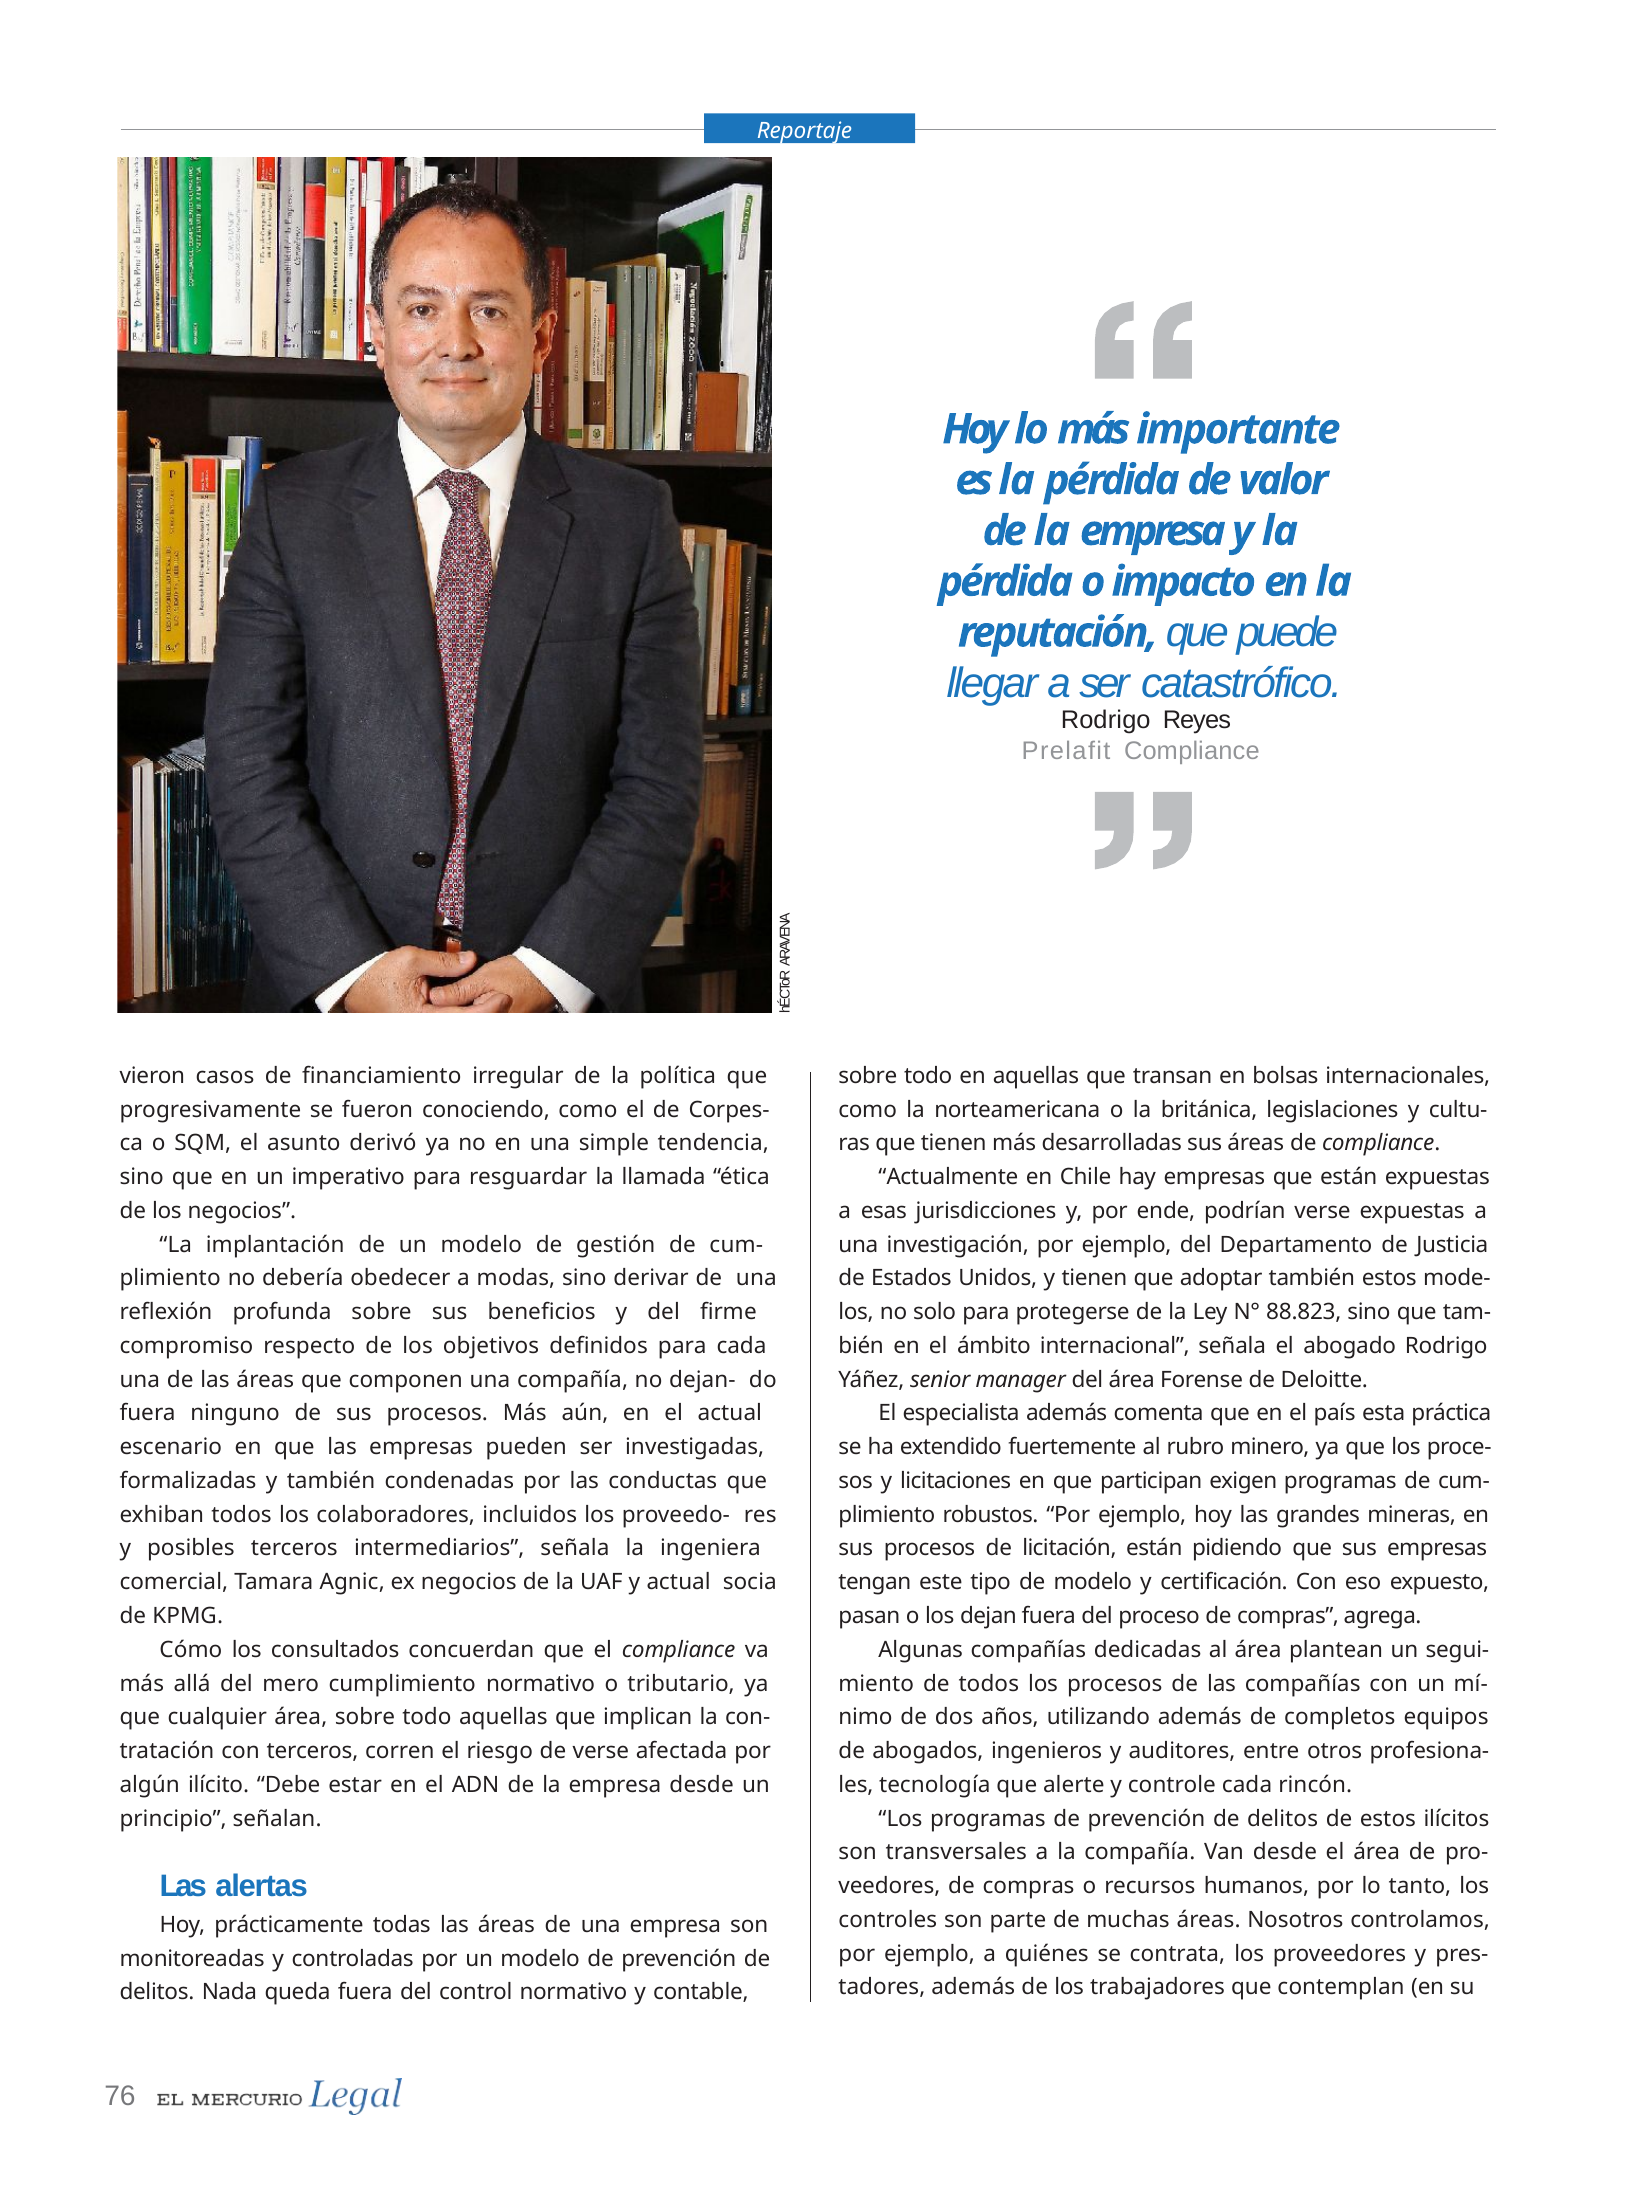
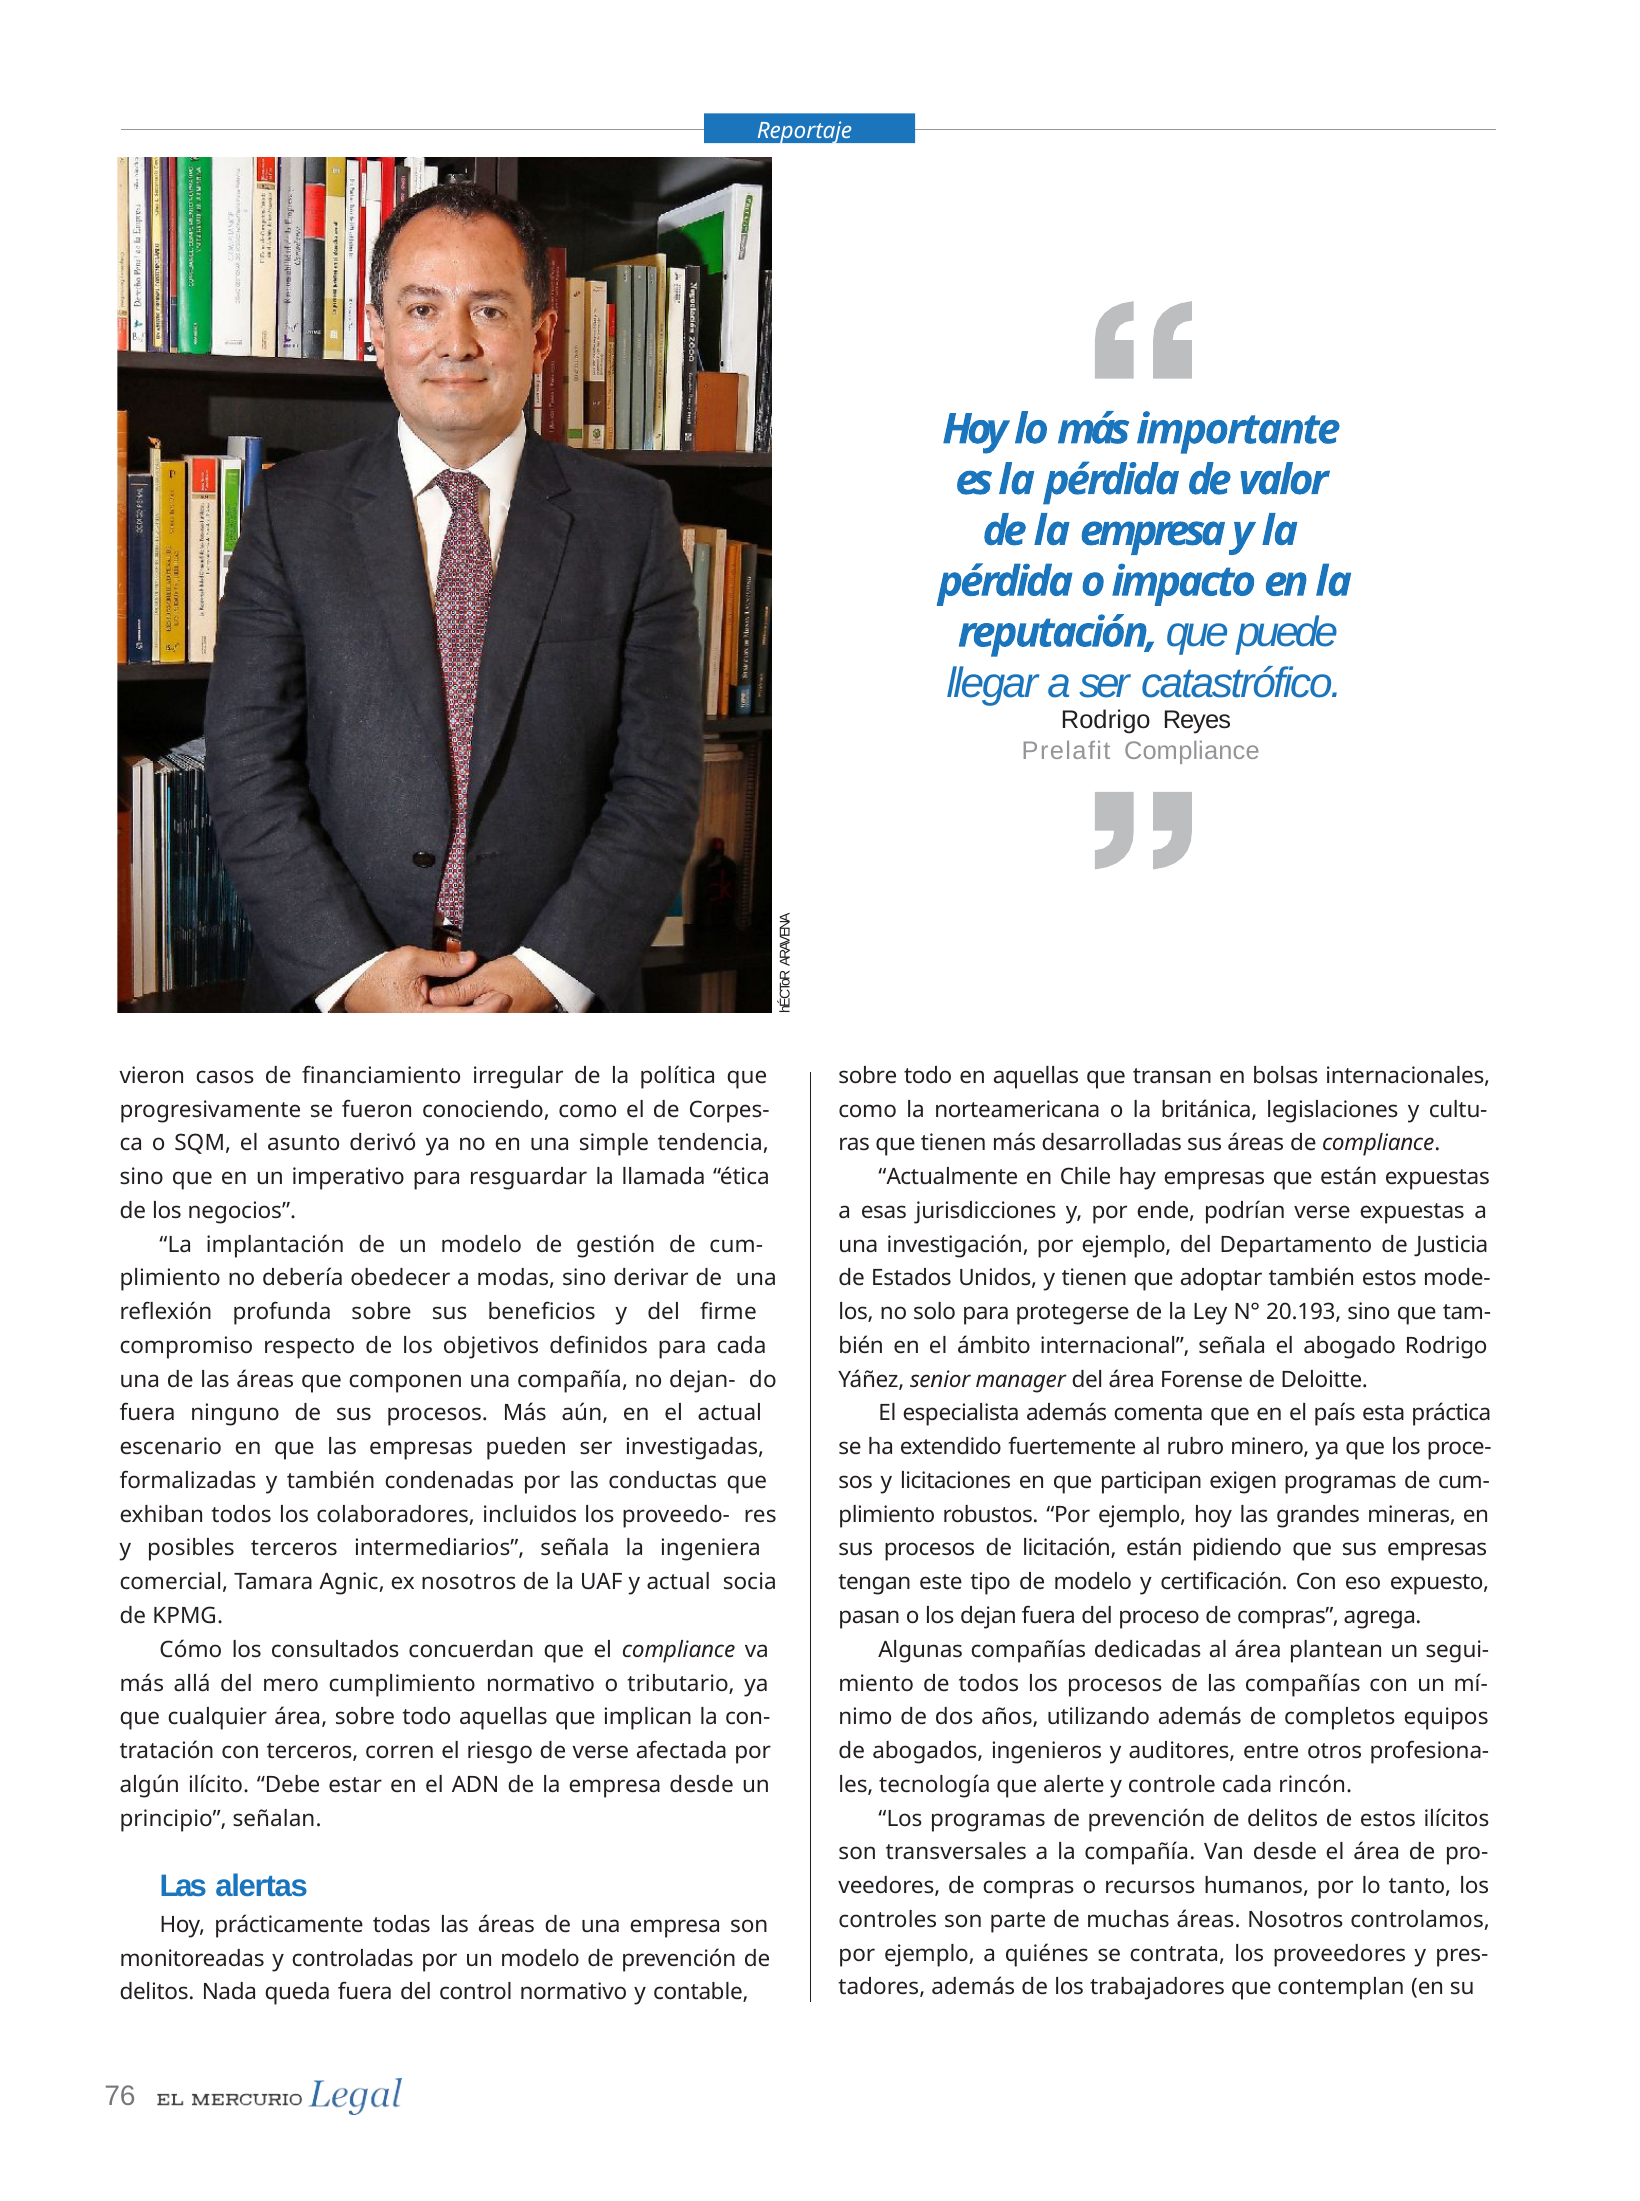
88.823: 88.823 -> 20.193
ex negocios: negocios -> nosotros
